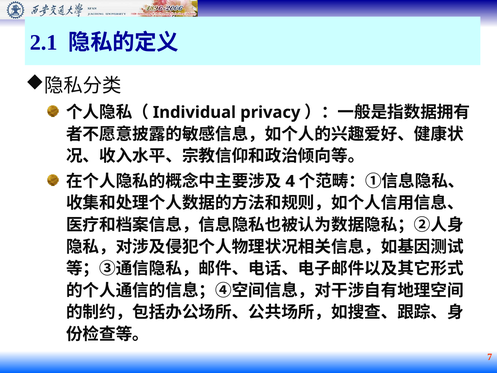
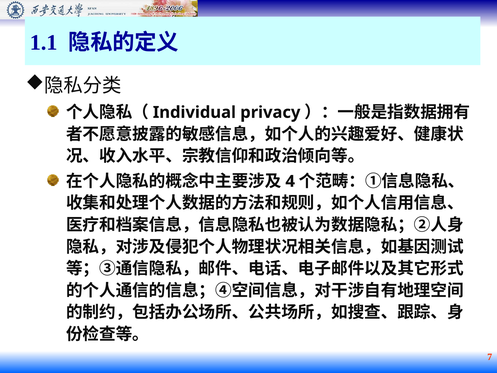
2.1: 2.1 -> 1.1
